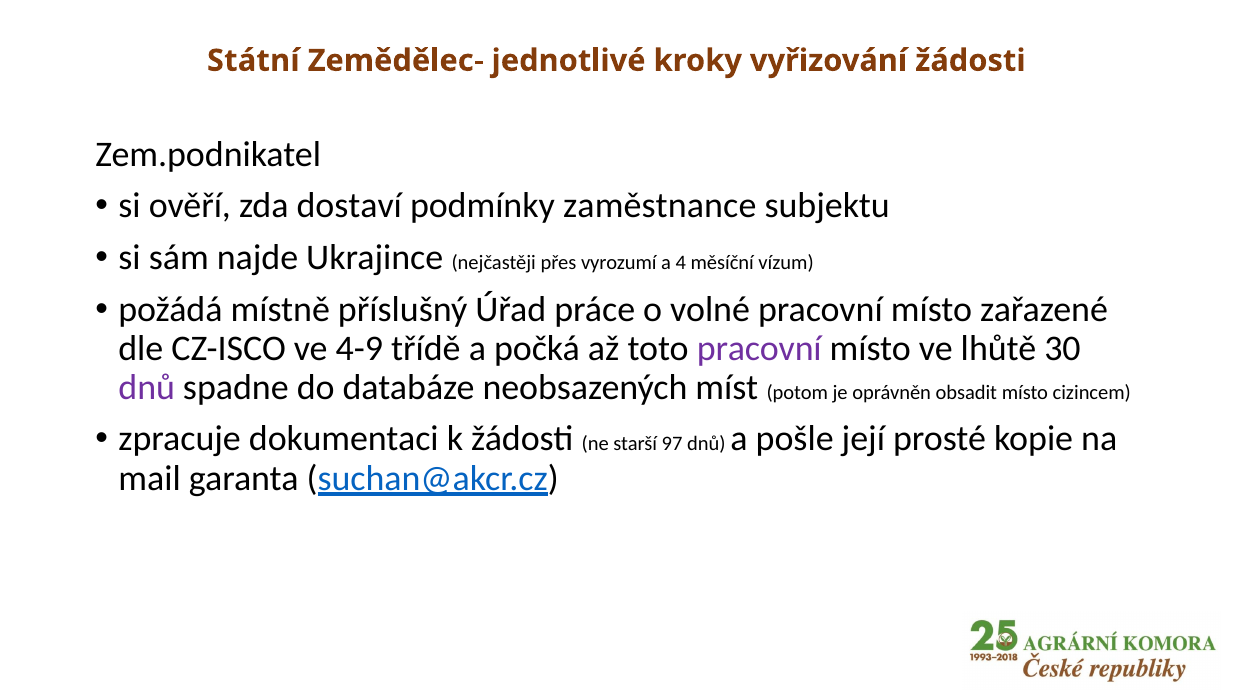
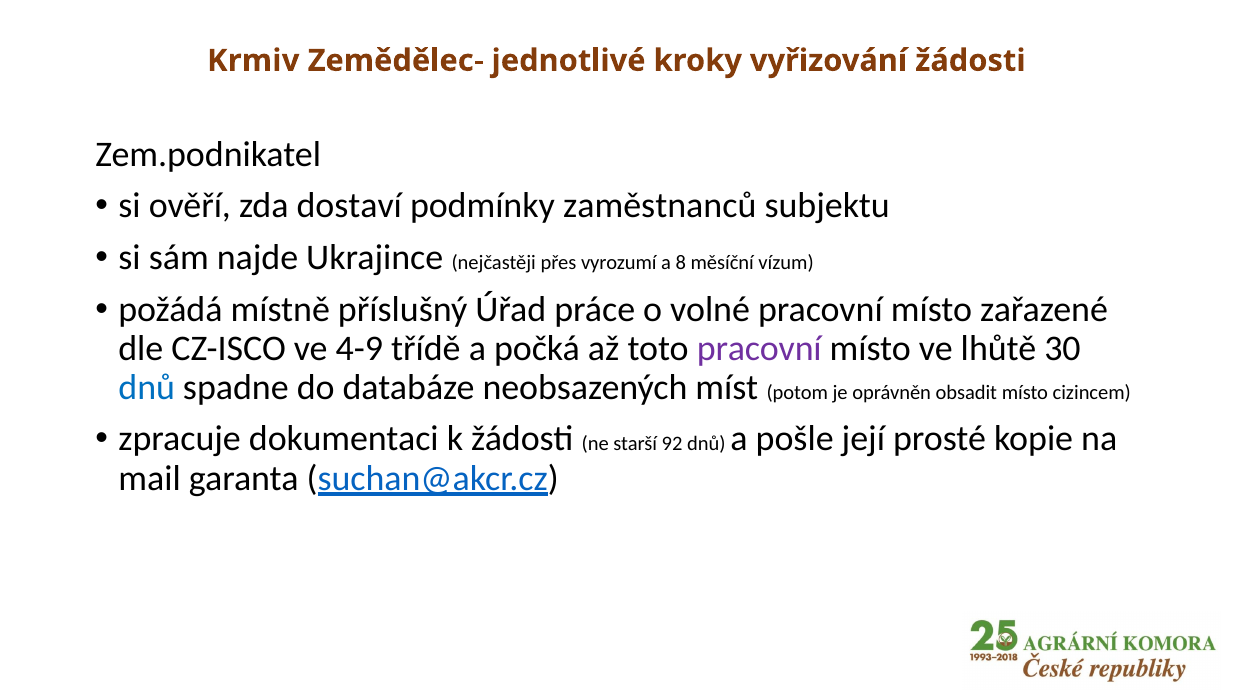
Státní: Státní -> Krmiv
zaměstnance: zaměstnance -> zaměstnanců
4: 4 -> 8
dnů at (147, 387) colour: purple -> blue
97: 97 -> 92
